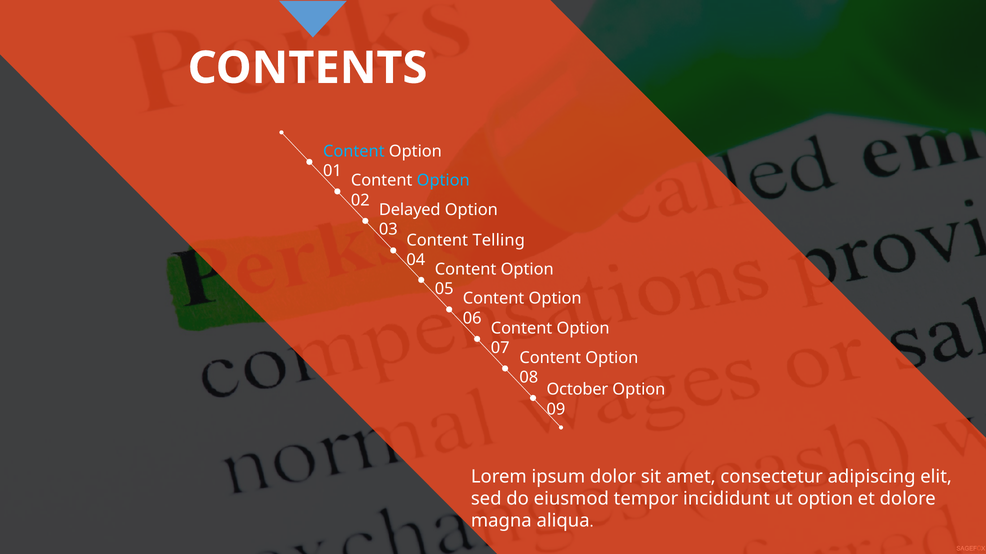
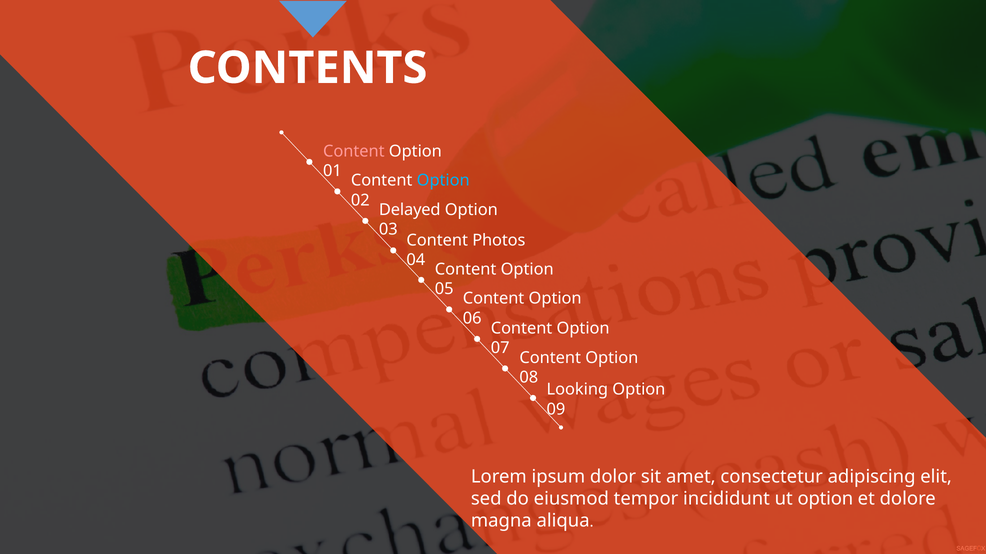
Content at (354, 151) colour: light blue -> pink
Telling: Telling -> Photos
October: October -> Looking
